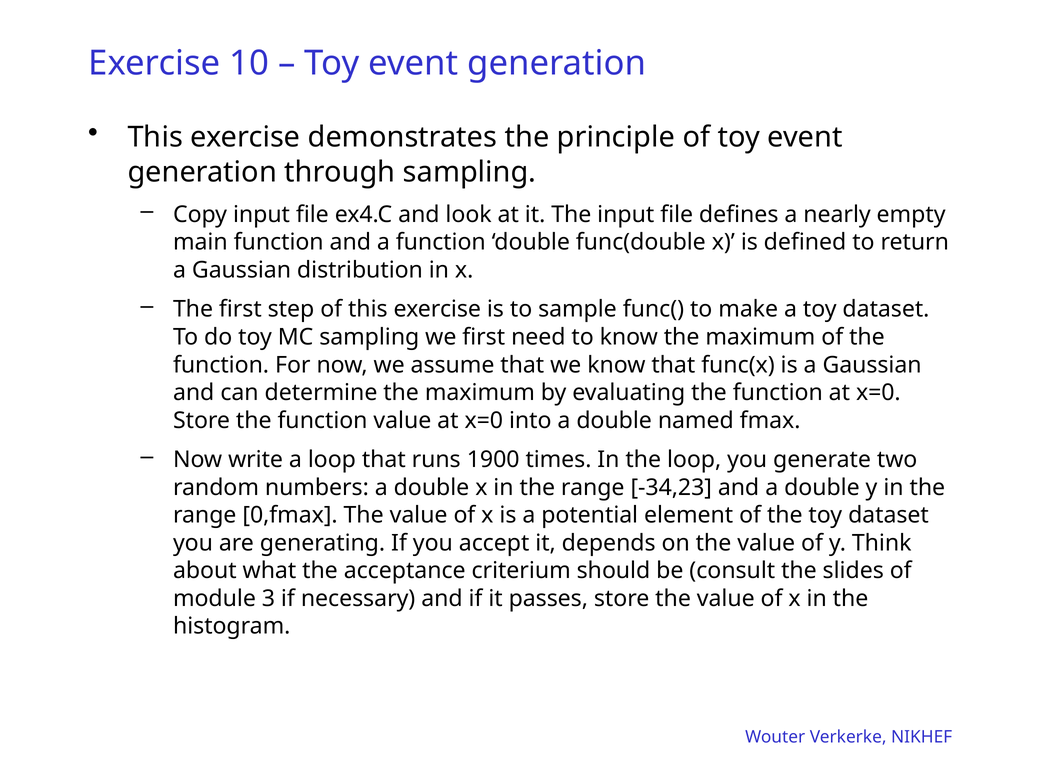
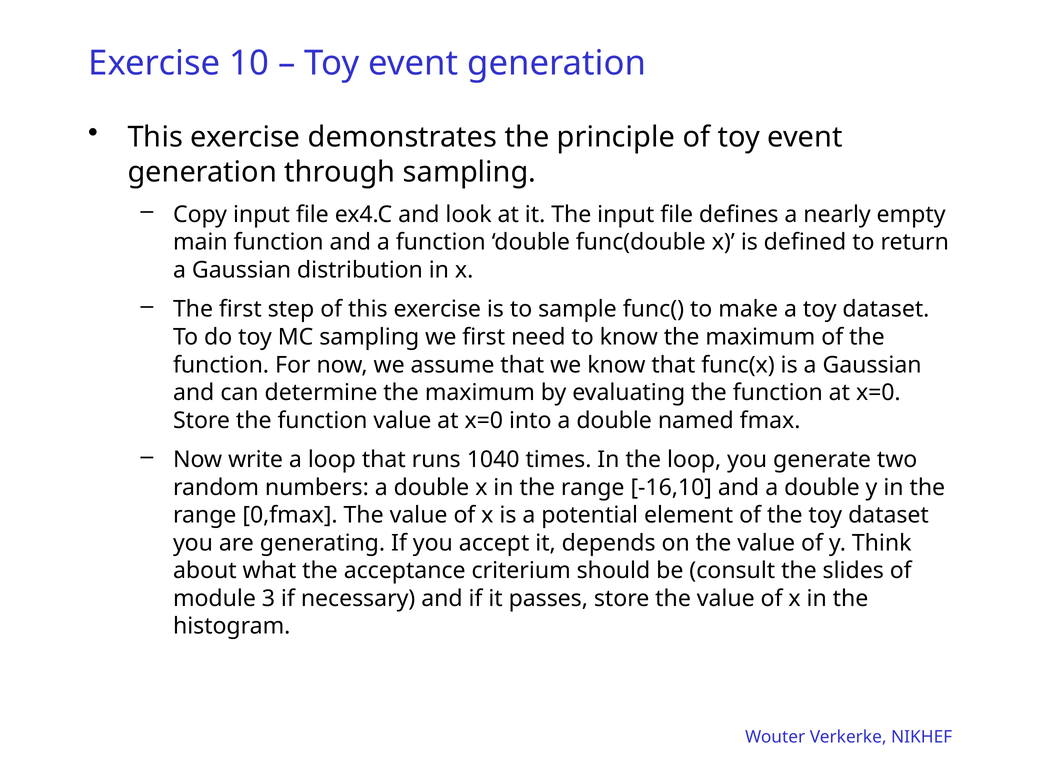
1900: 1900 -> 1040
-34,23: -34,23 -> -16,10
